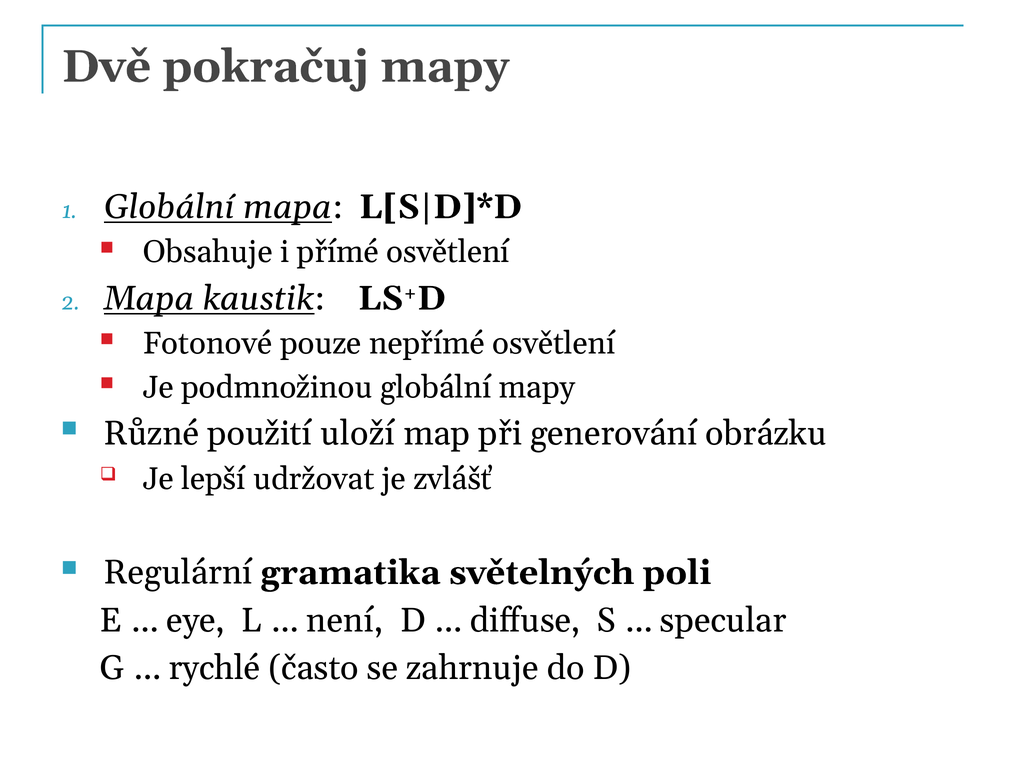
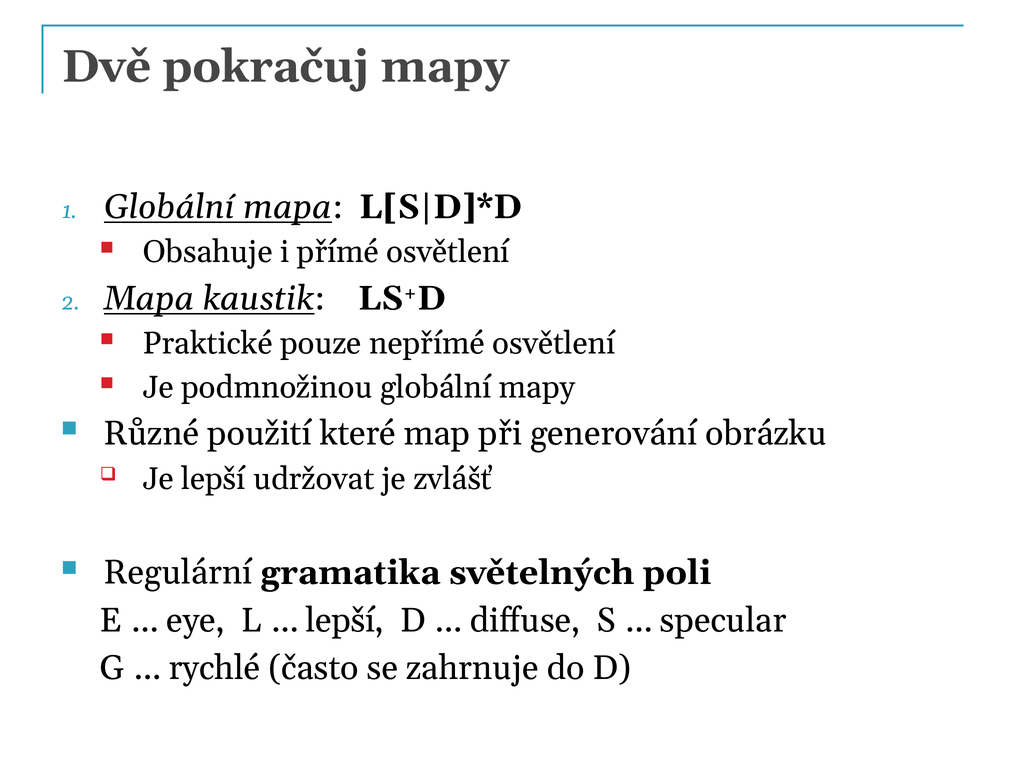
Fotonové: Fotonové -> Praktické
uloží: uloží -> které
není at (345, 621): není -> lepší
